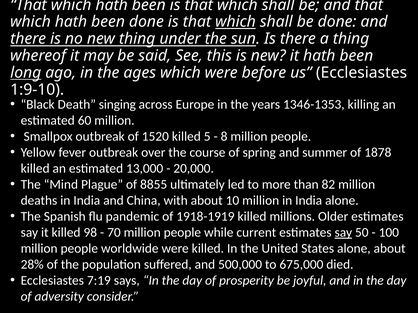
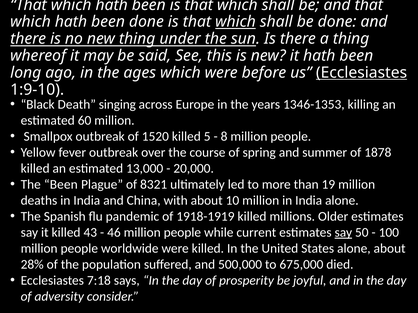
long underline: present -> none
Ecclesiastes at (362, 73) underline: none -> present
The Mind: Mind -> Been
8855: 8855 -> 8321
82: 82 -> 19
98: 98 -> 43
70: 70 -> 46
7:19: 7:19 -> 7:18
